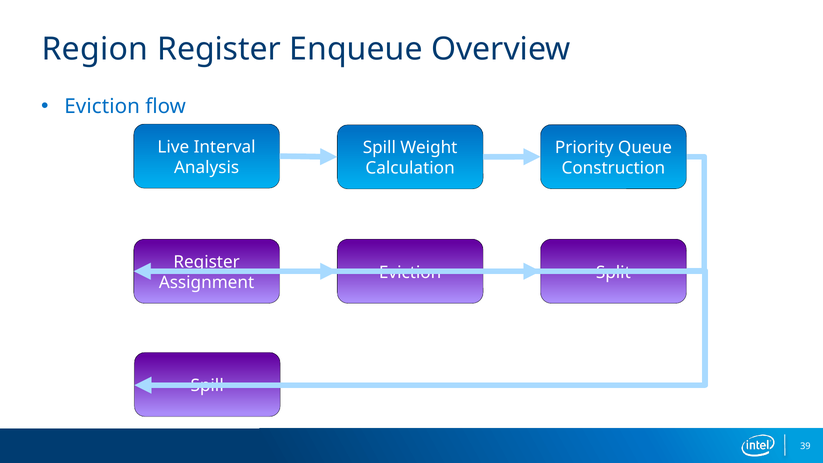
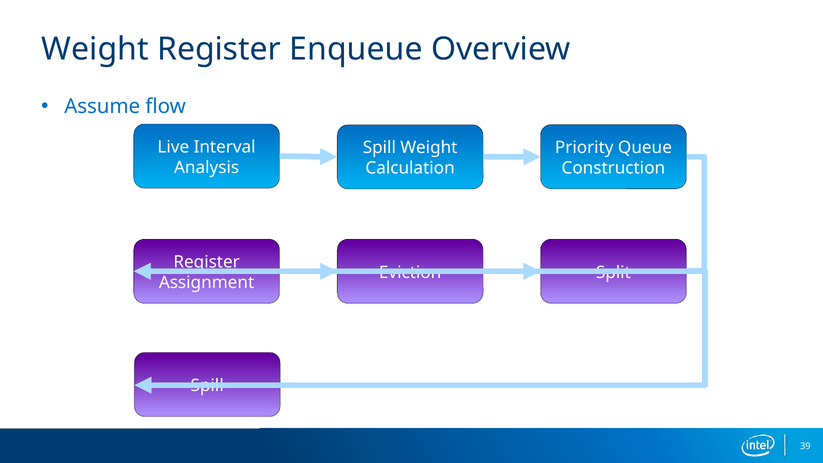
Region at (95, 49): Region -> Weight
Eviction at (102, 106): Eviction -> Assume
